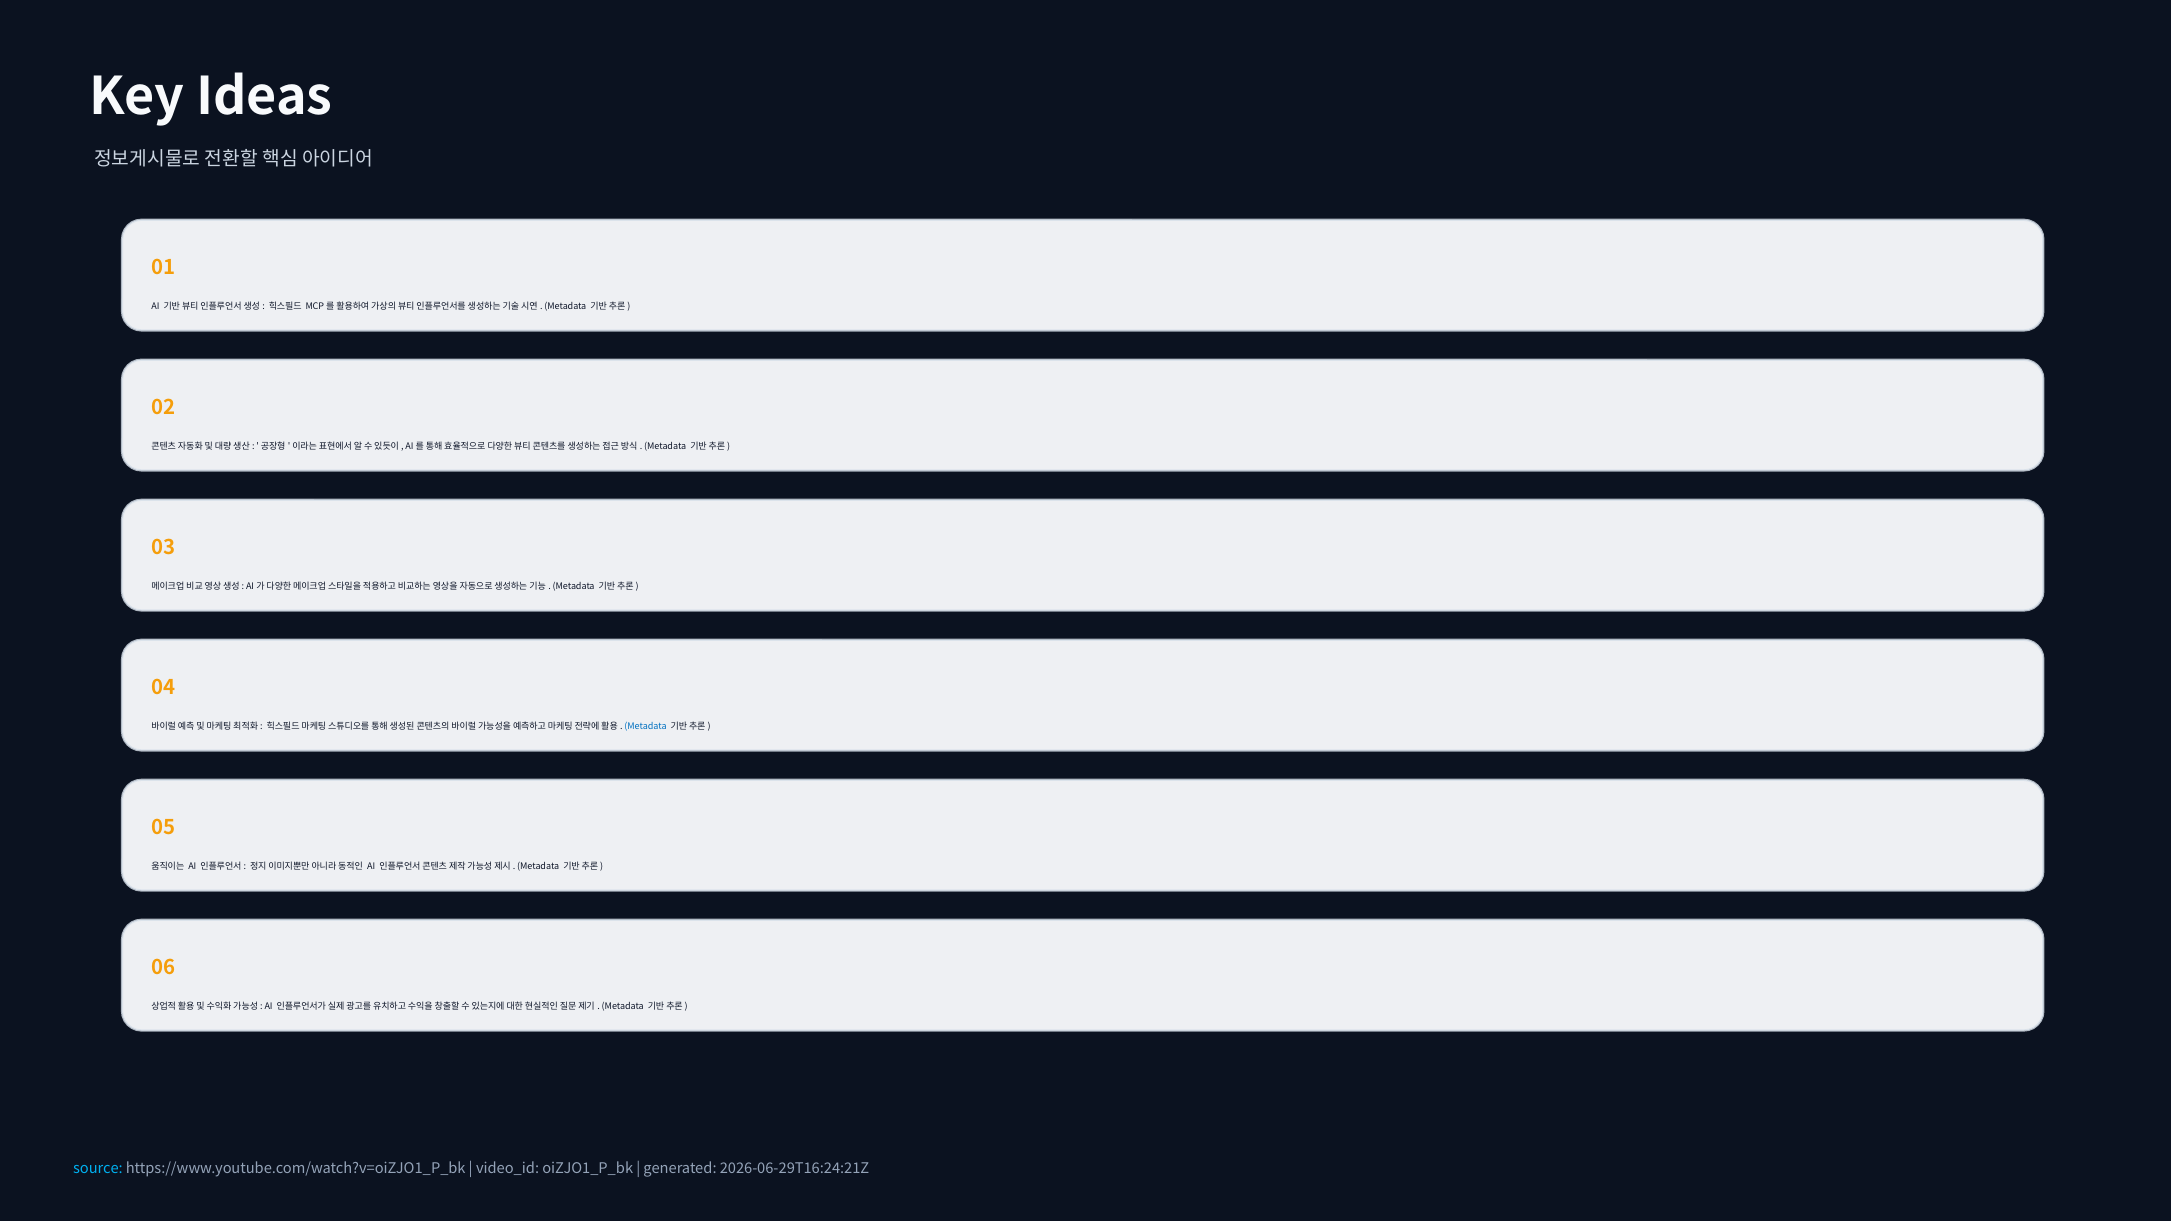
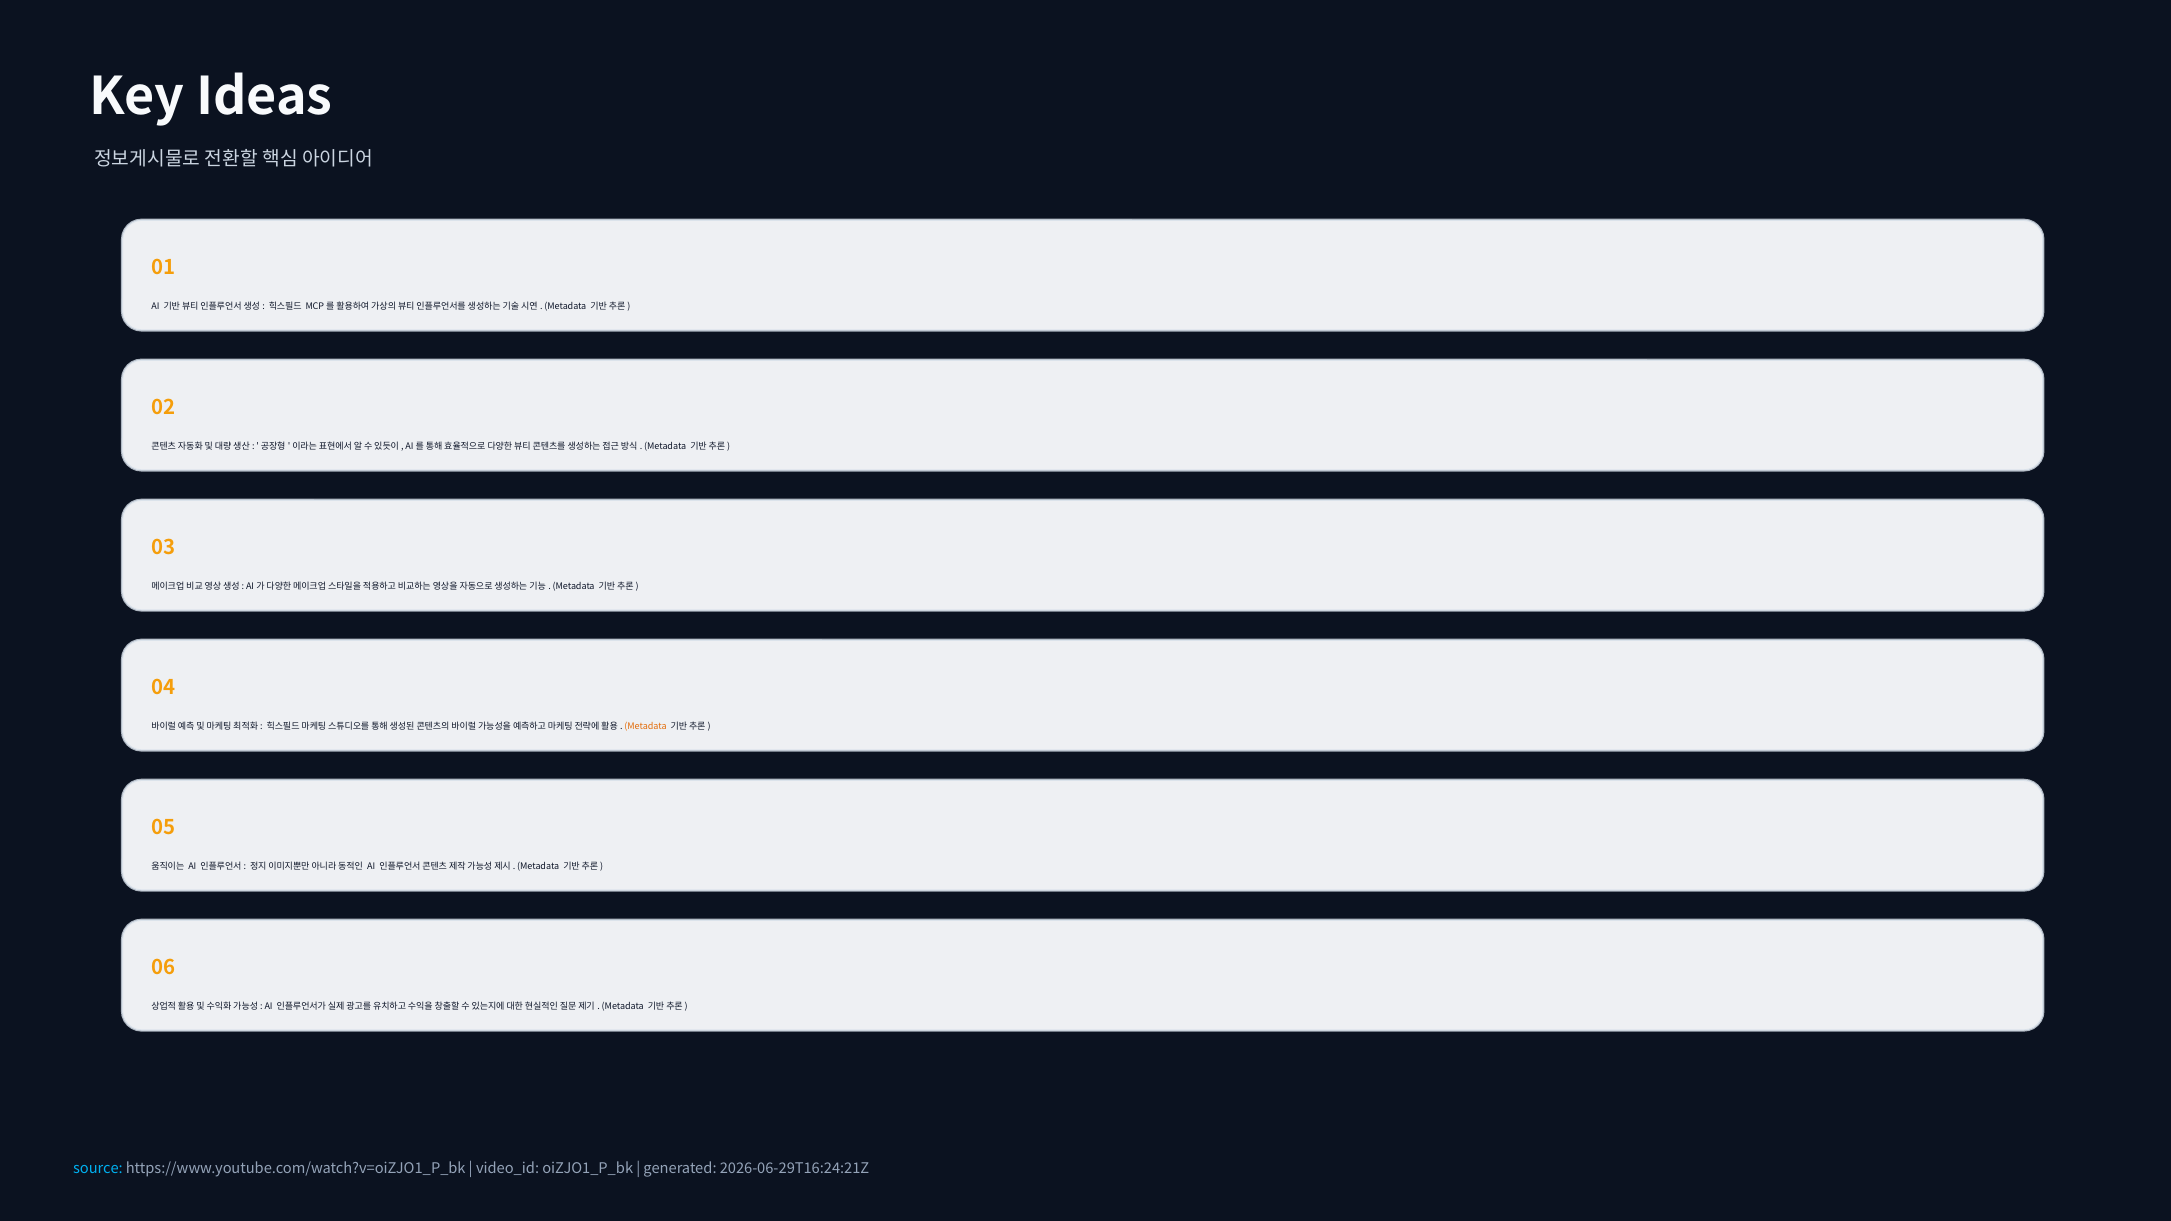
Metadata at (646, 727) colour: blue -> orange
